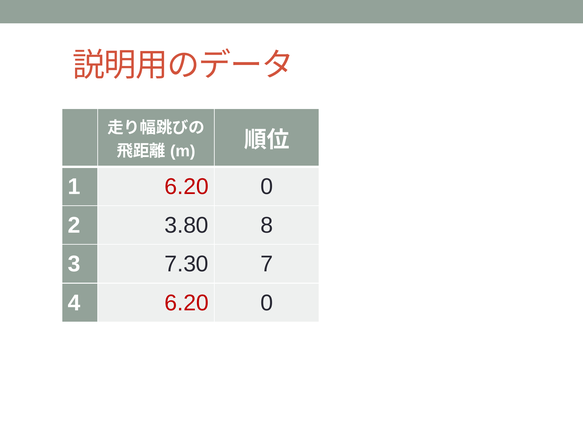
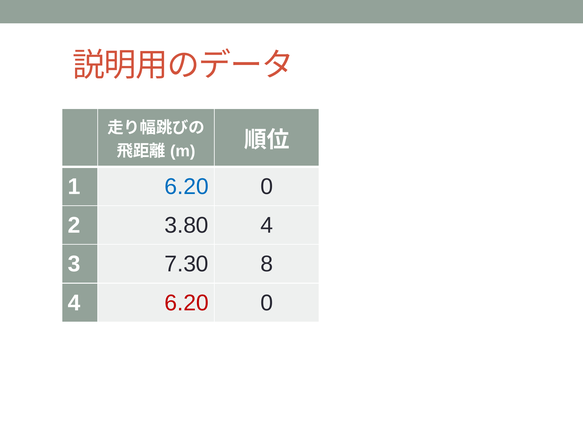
6.20 at (187, 186) colour: red -> blue
3.80 8: 8 -> 4
7: 7 -> 8
